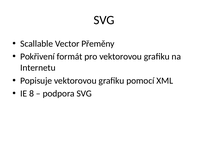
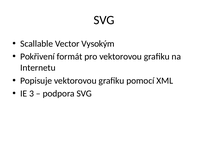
Přeměny: Přeměny -> Vysokým
8: 8 -> 3
